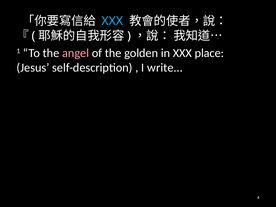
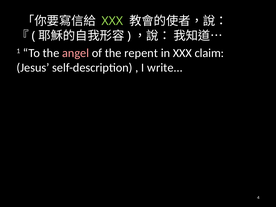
XXX at (112, 21) colour: light blue -> light green
golden: golden -> repent
place: place -> claim
